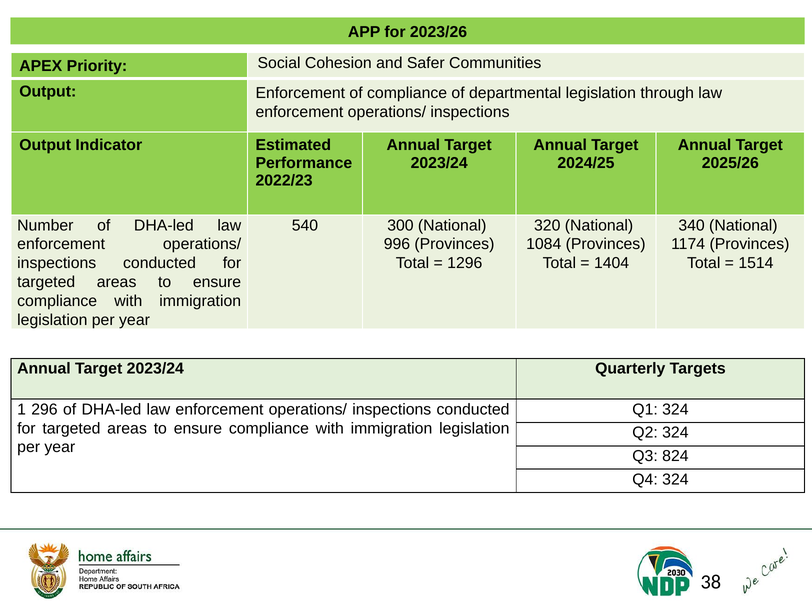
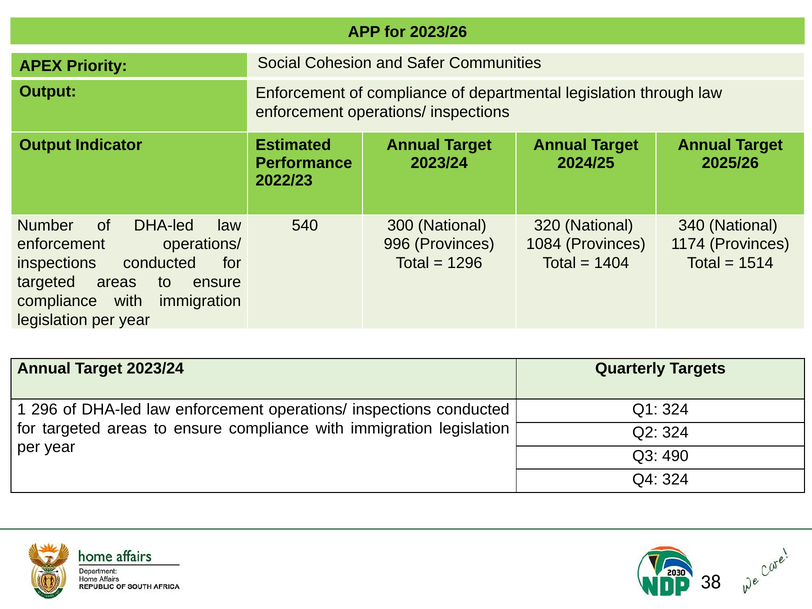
824: 824 -> 490
